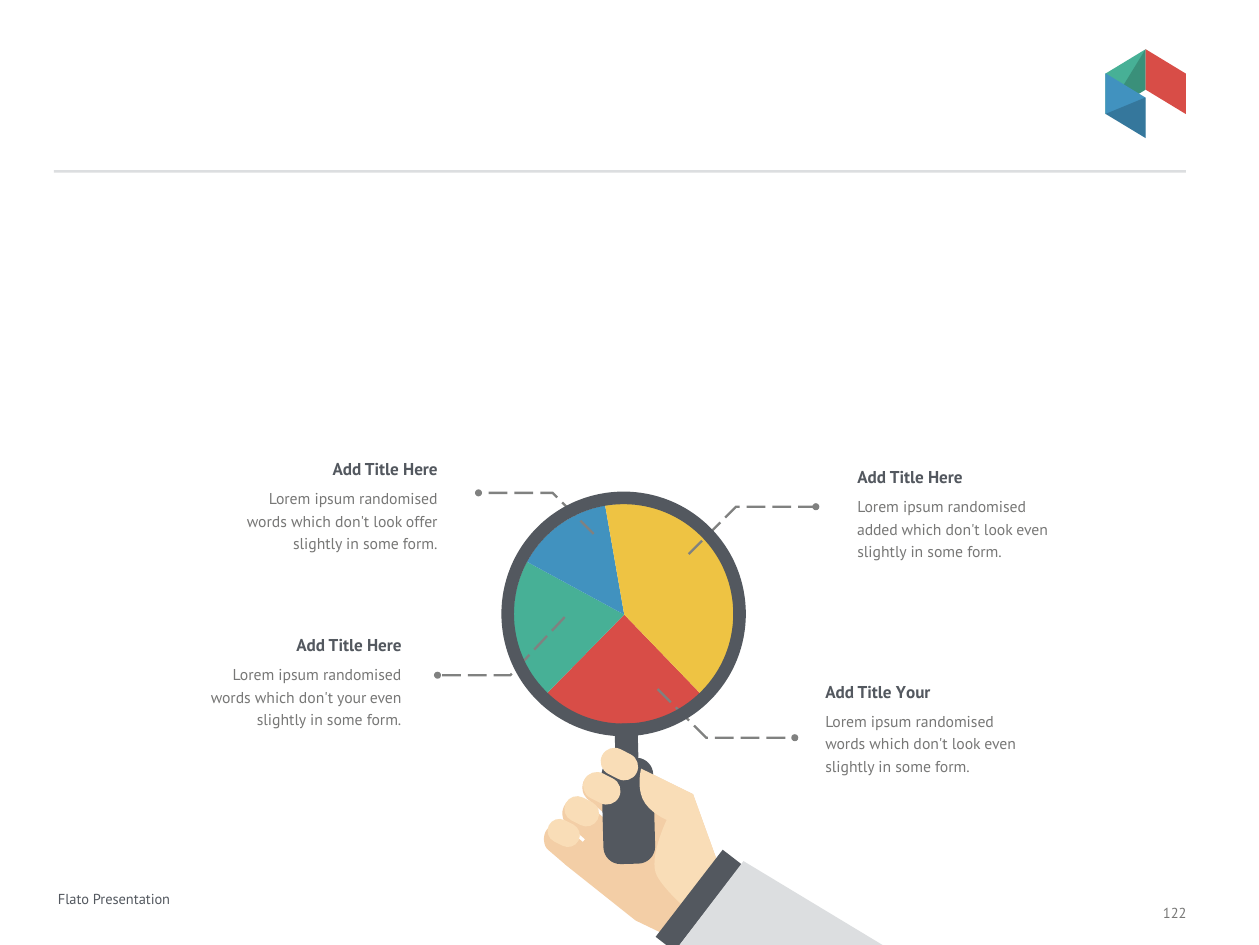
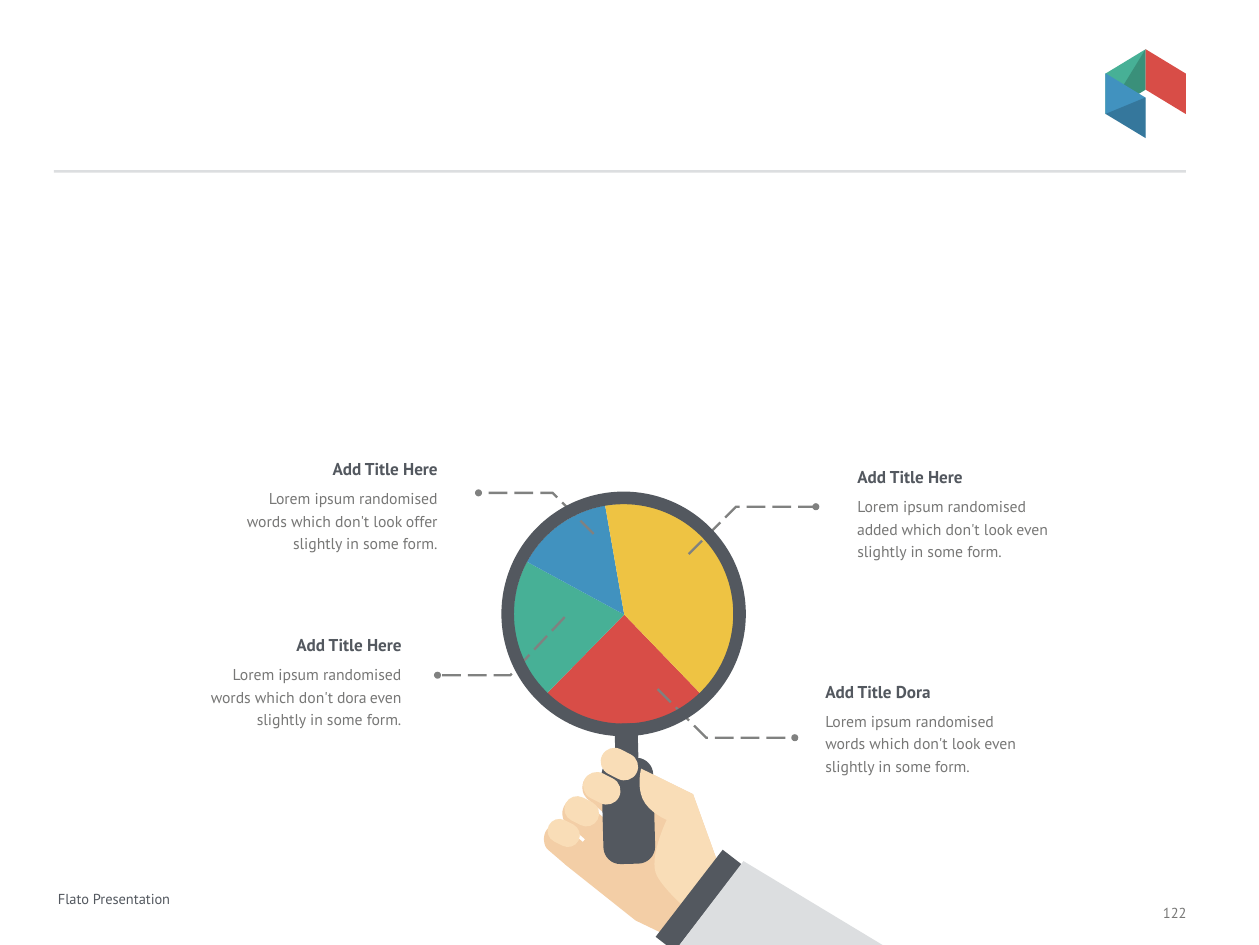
Title Your: Your -> Dora
don't your: your -> dora
